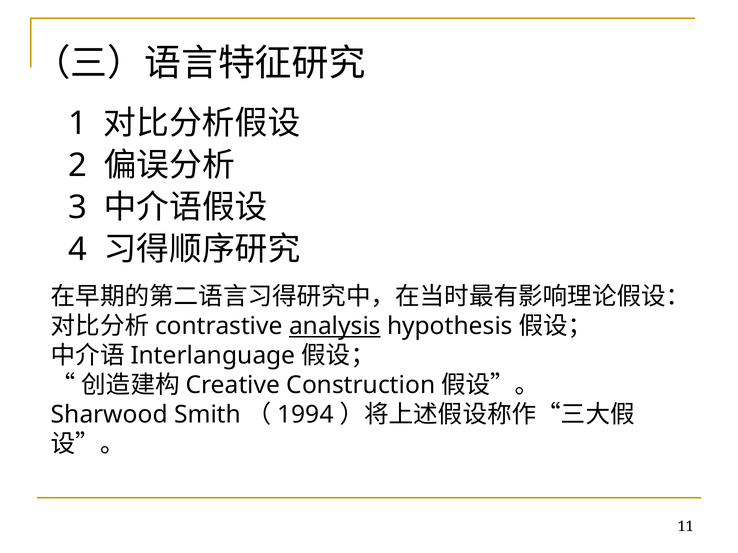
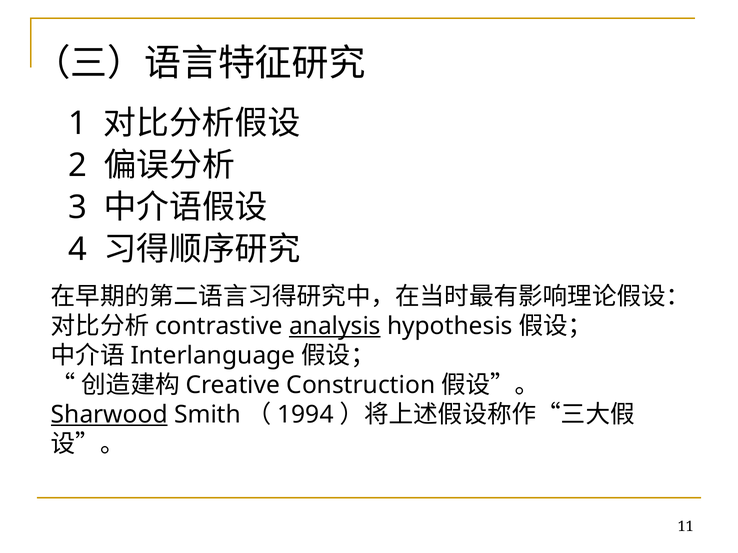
Sharwood underline: none -> present
